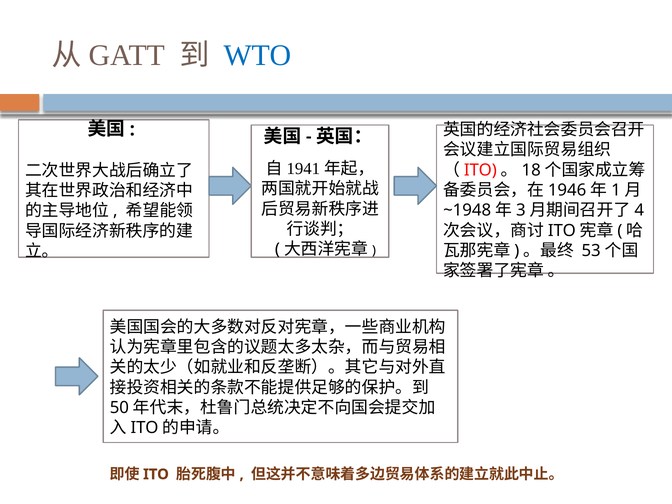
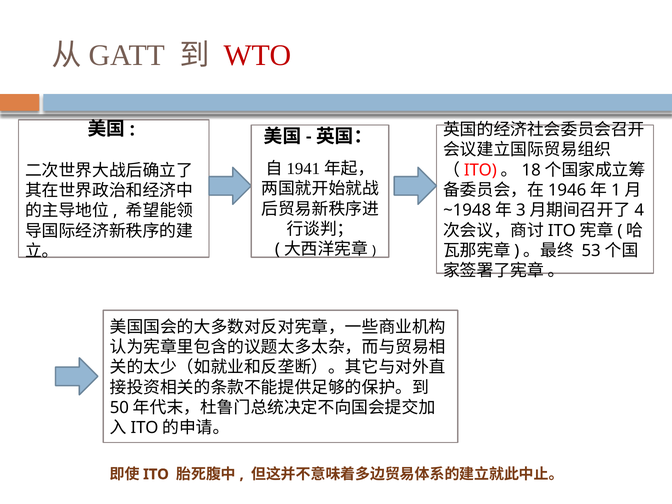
WTO colour: blue -> red
